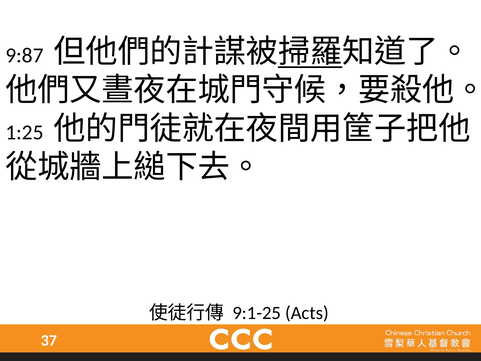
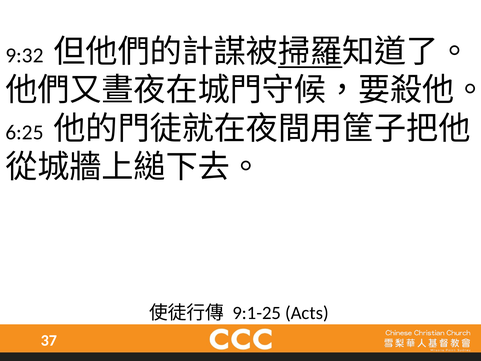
9:87: 9:87 -> 9:32
1:25: 1:25 -> 6:25
